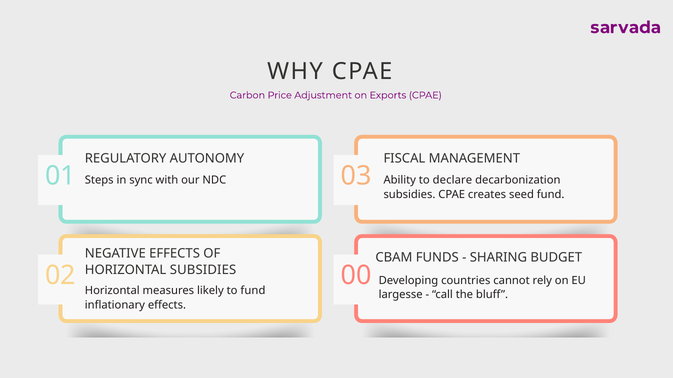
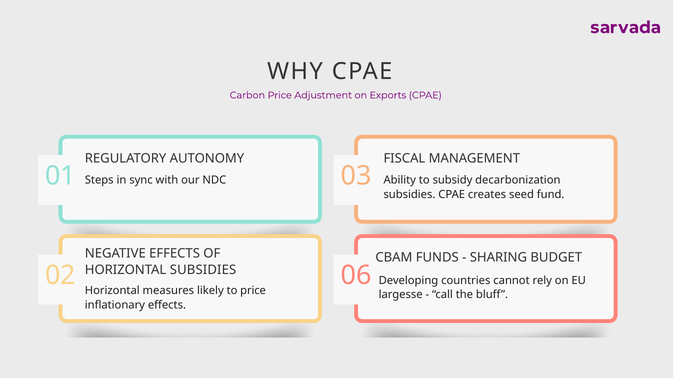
declare: declare -> subsidy
00: 00 -> 06
to fund: fund -> price
